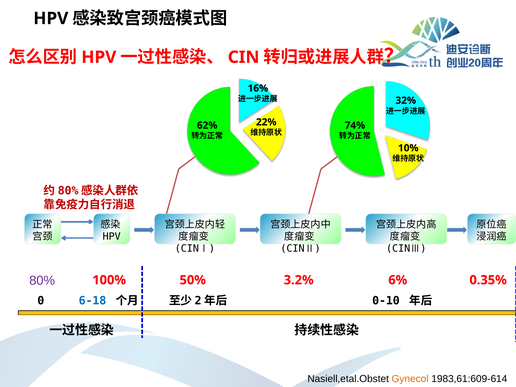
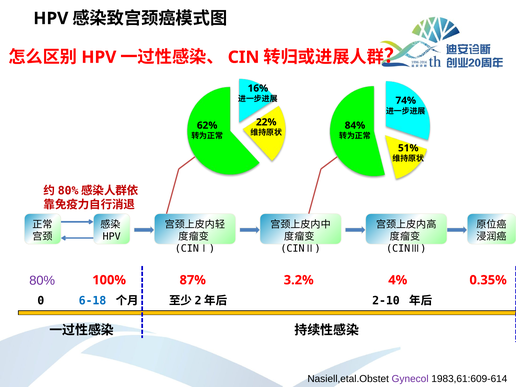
32%: 32% -> 74%
74%: 74% -> 84%
10%: 10% -> 51%
50%: 50% -> 87%
6%: 6% -> 4%
0-10: 0-10 -> 2-10
Gynecol colour: orange -> purple
